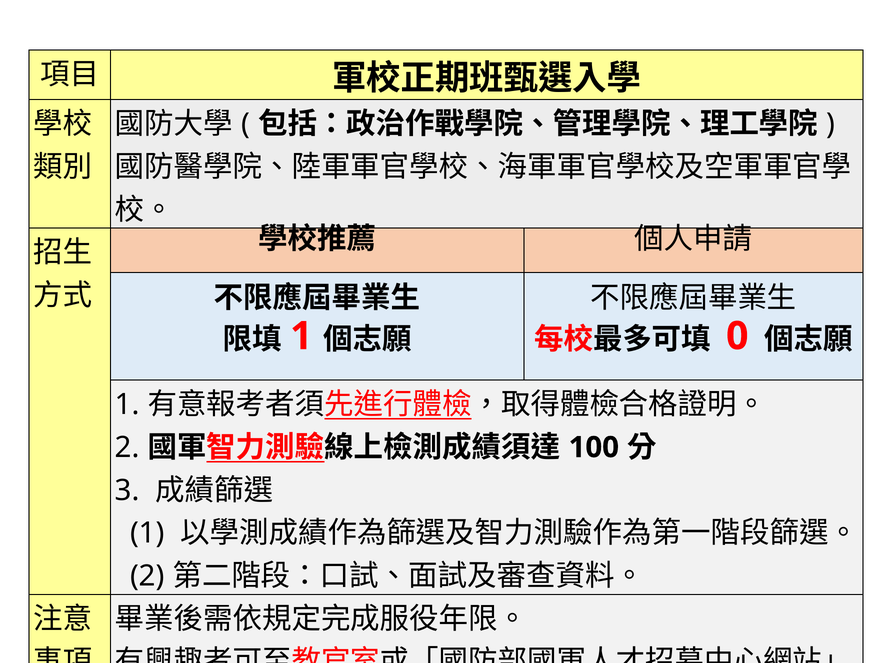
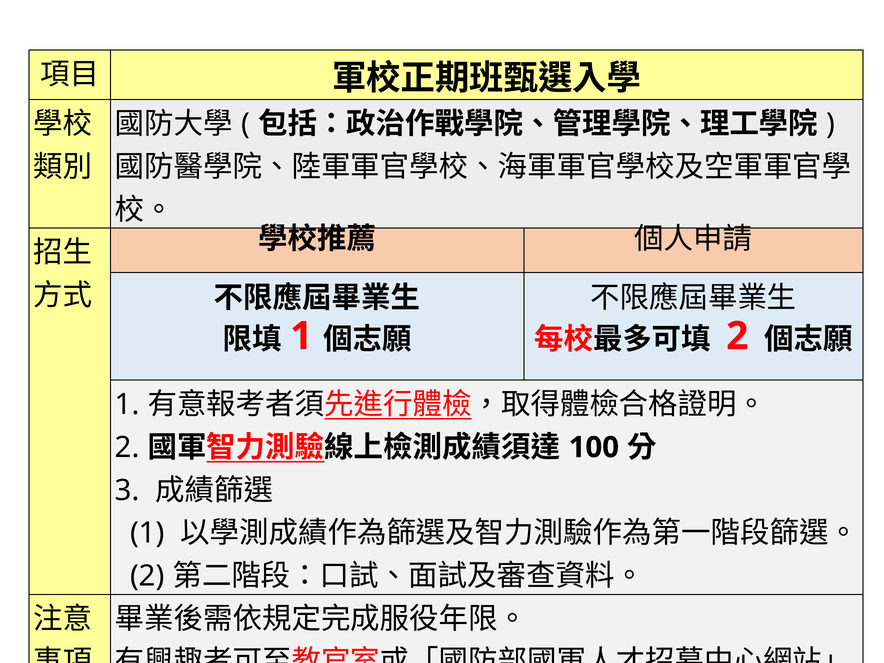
0 at (737, 336): 0 -> 2
